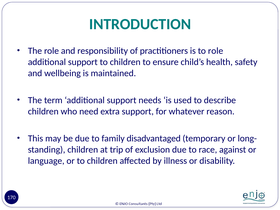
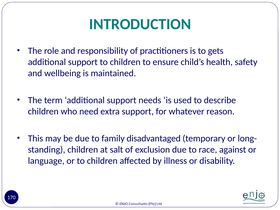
to role: role -> gets
trip: trip -> salt
